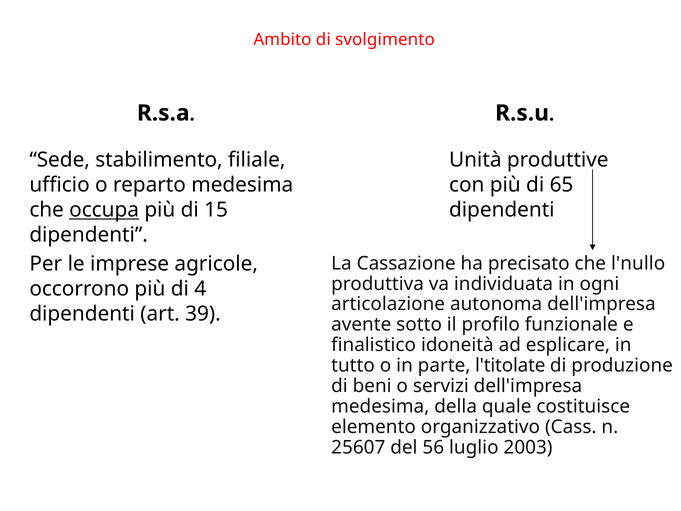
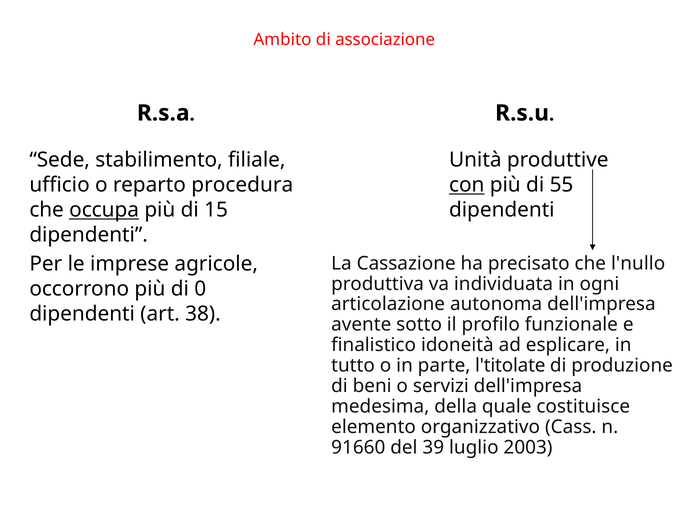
svolgimento: svolgimento -> associazione
reparto medesima: medesima -> procedura
con underline: none -> present
65: 65 -> 55
4: 4 -> 0
39: 39 -> 38
25607: 25607 -> 91660
56: 56 -> 39
